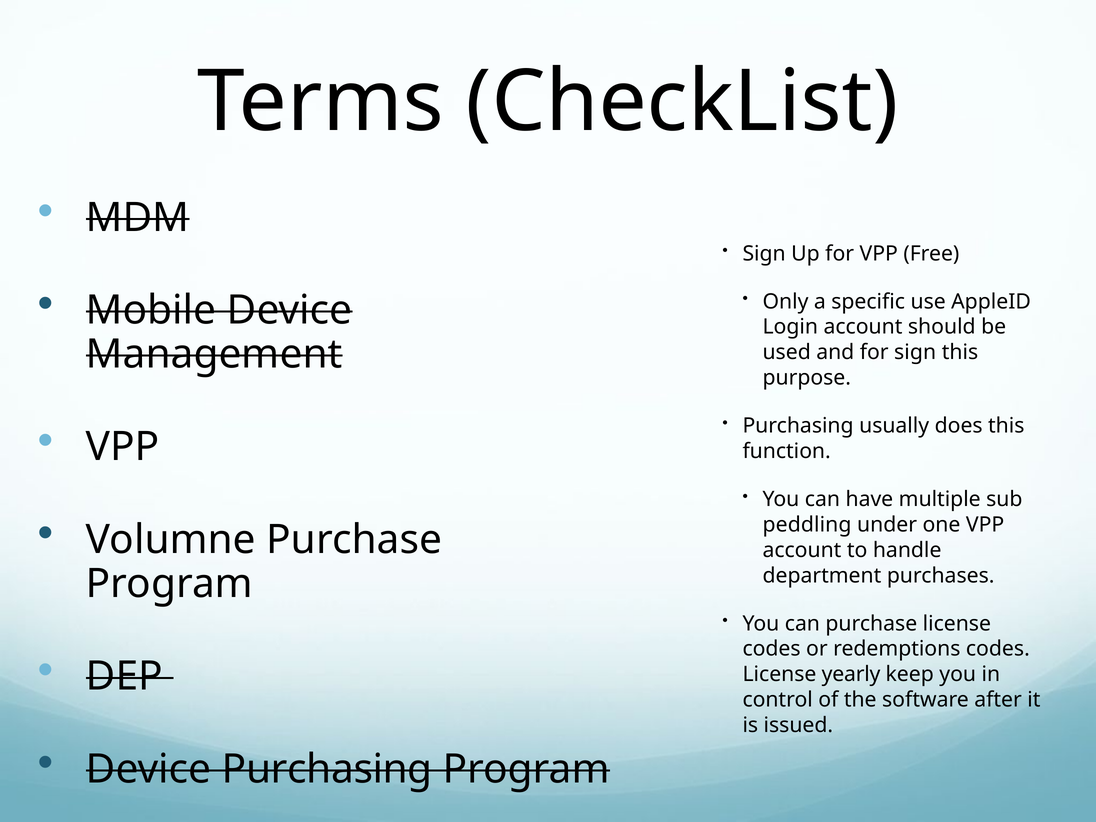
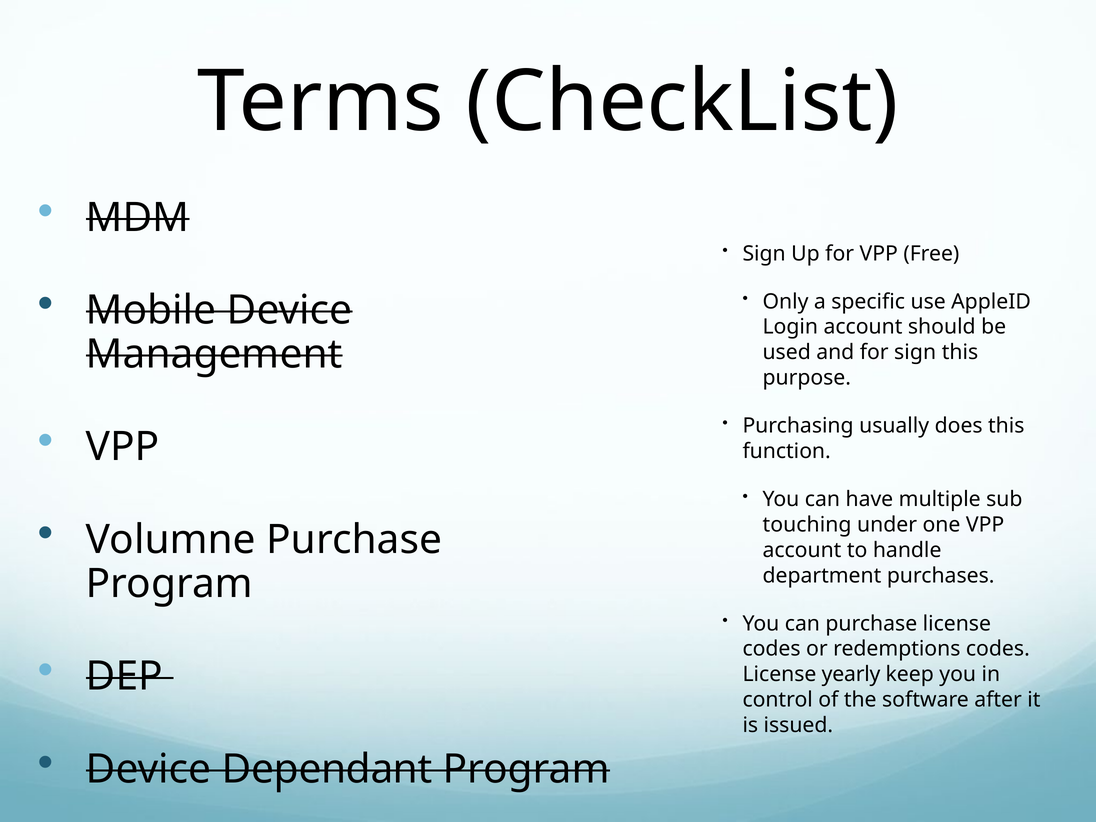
peddling: peddling -> touching
Device Purchasing: Purchasing -> Dependant
